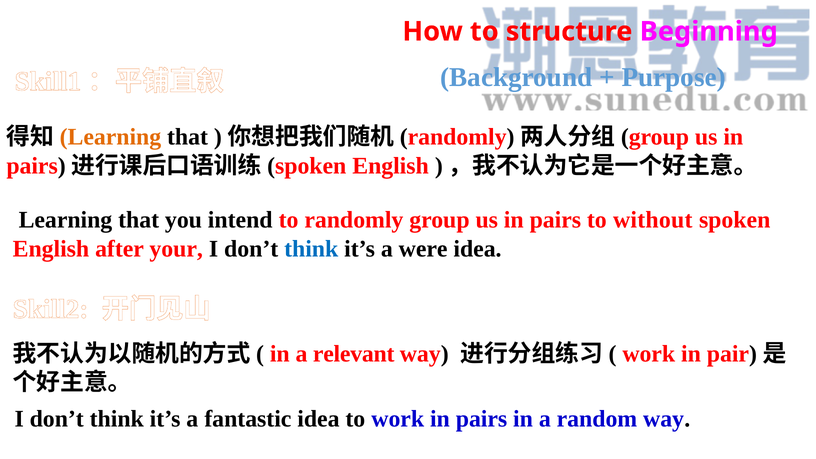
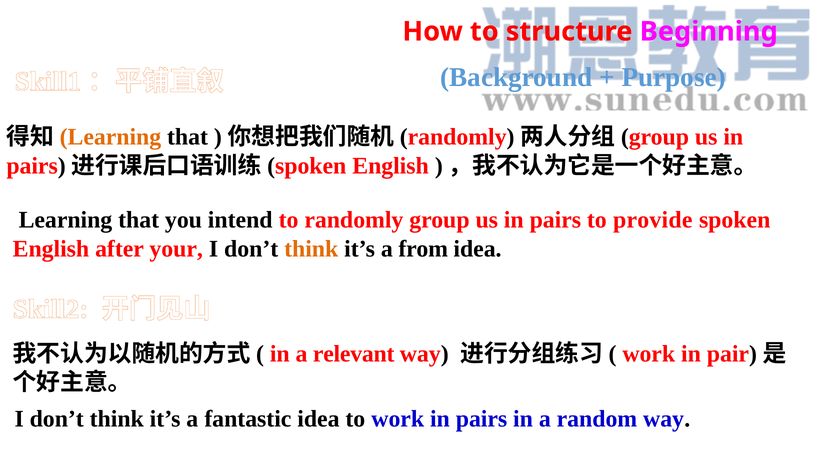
without: without -> provide
think at (311, 249) colour: blue -> orange
were: were -> from
